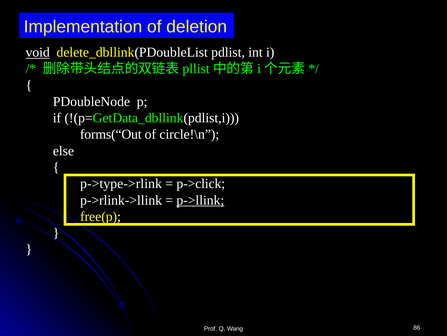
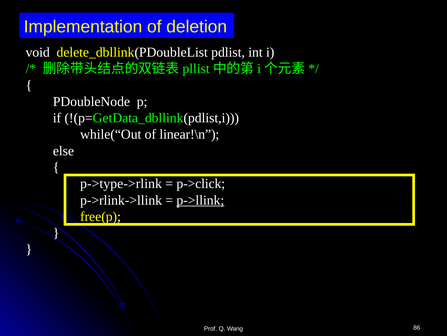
void underline: present -> none
forms(“Out: forms(“Out -> while(“Out
circle!\n: circle!\n -> linear!\n
